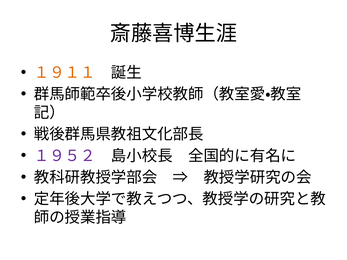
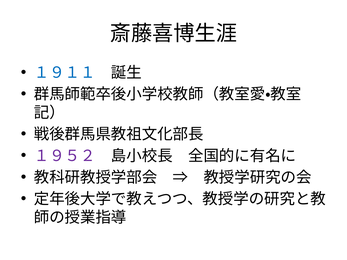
１９１１ colour: orange -> blue
